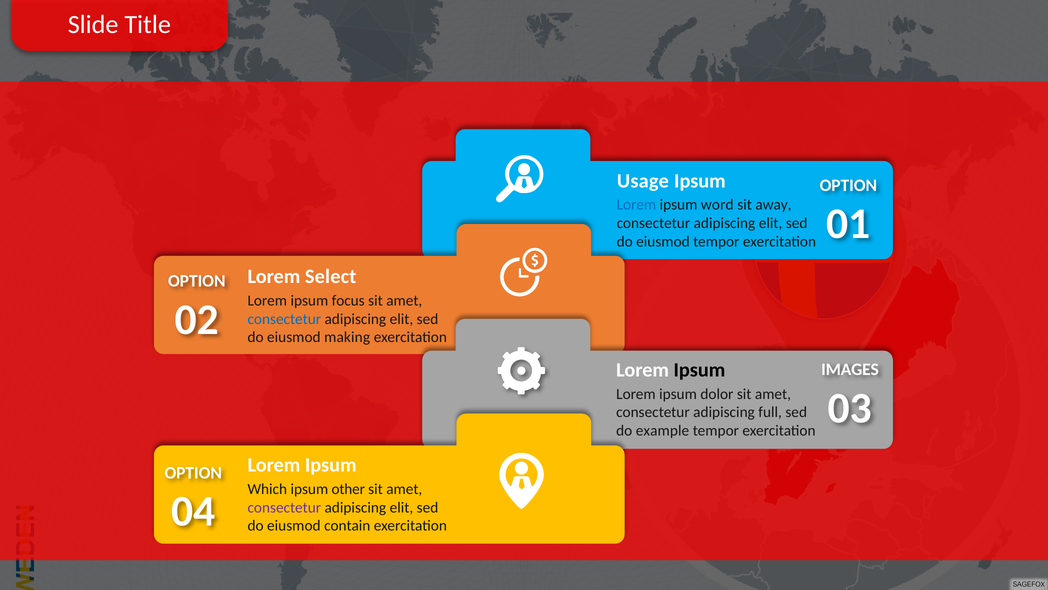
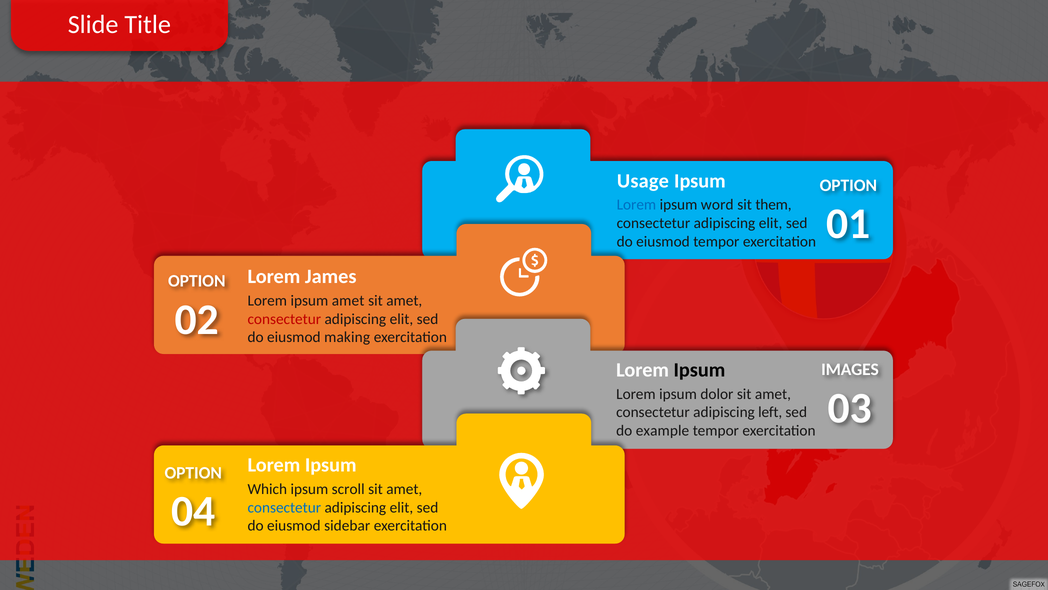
away: away -> them
Select: Select -> James
ipsum focus: focus -> amet
consectetur at (284, 319) colour: blue -> red
full: full -> left
other: other -> scroll
consectetur at (284, 507) colour: purple -> blue
contain: contain -> sidebar
